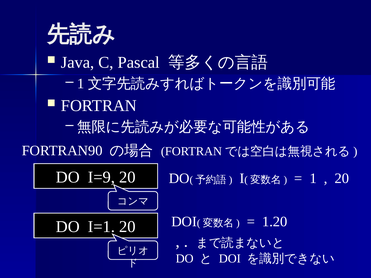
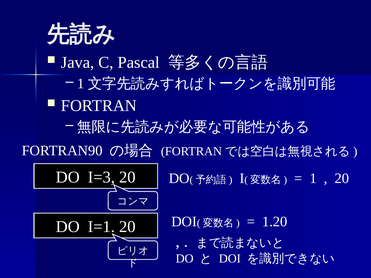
I=9: I=9 -> I=3
